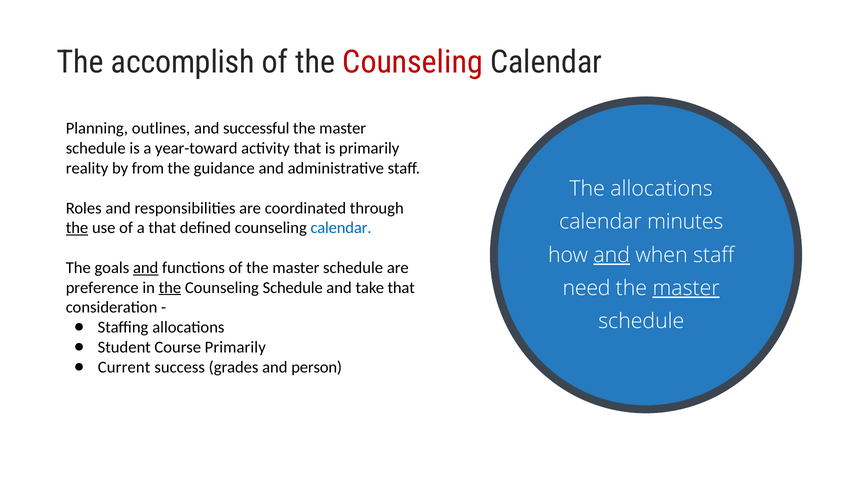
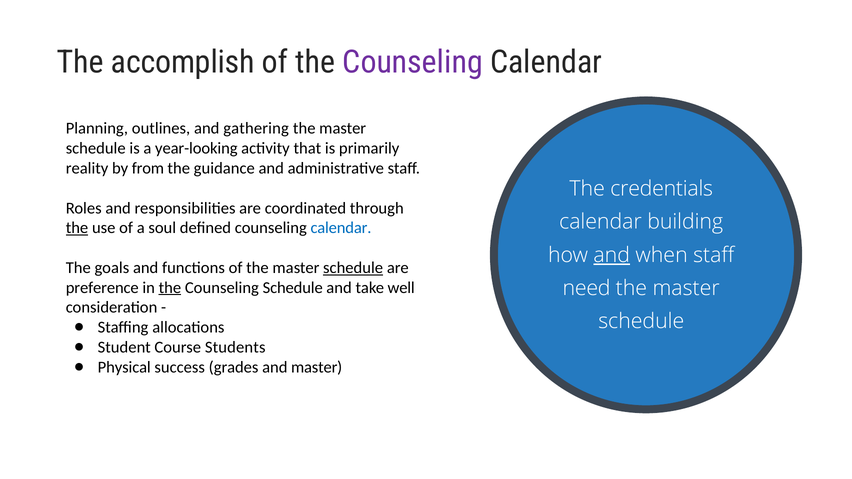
Counseling at (413, 62) colour: red -> purple
successful: successful -> gathering
year-toward: year-toward -> year-looking
The allocations: allocations -> credentials
minutes: minutes -> building
a that: that -> soul
and at (146, 268) underline: present -> none
schedule at (353, 268) underline: none -> present
master at (686, 288) underline: present -> none
take that: that -> well
Course Primarily: Primarily -> Students
Current: Current -> Physical
and person: person -> master
